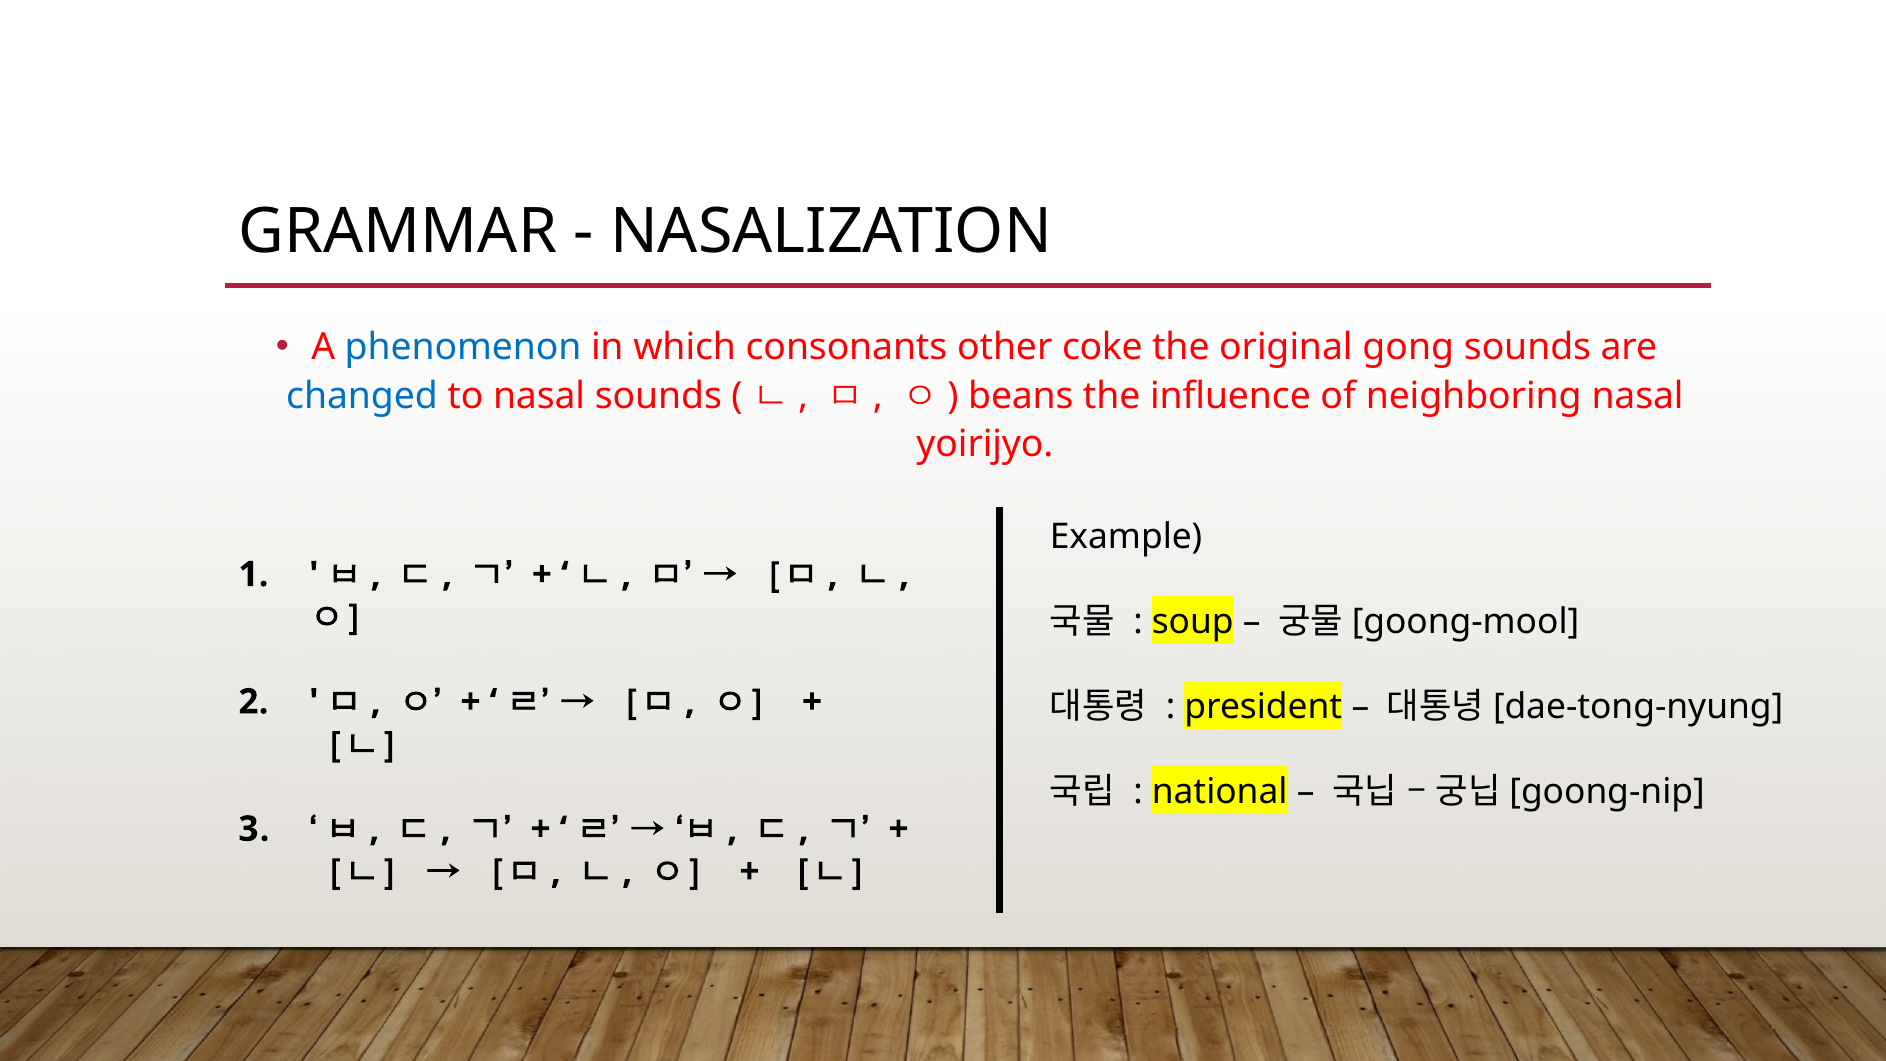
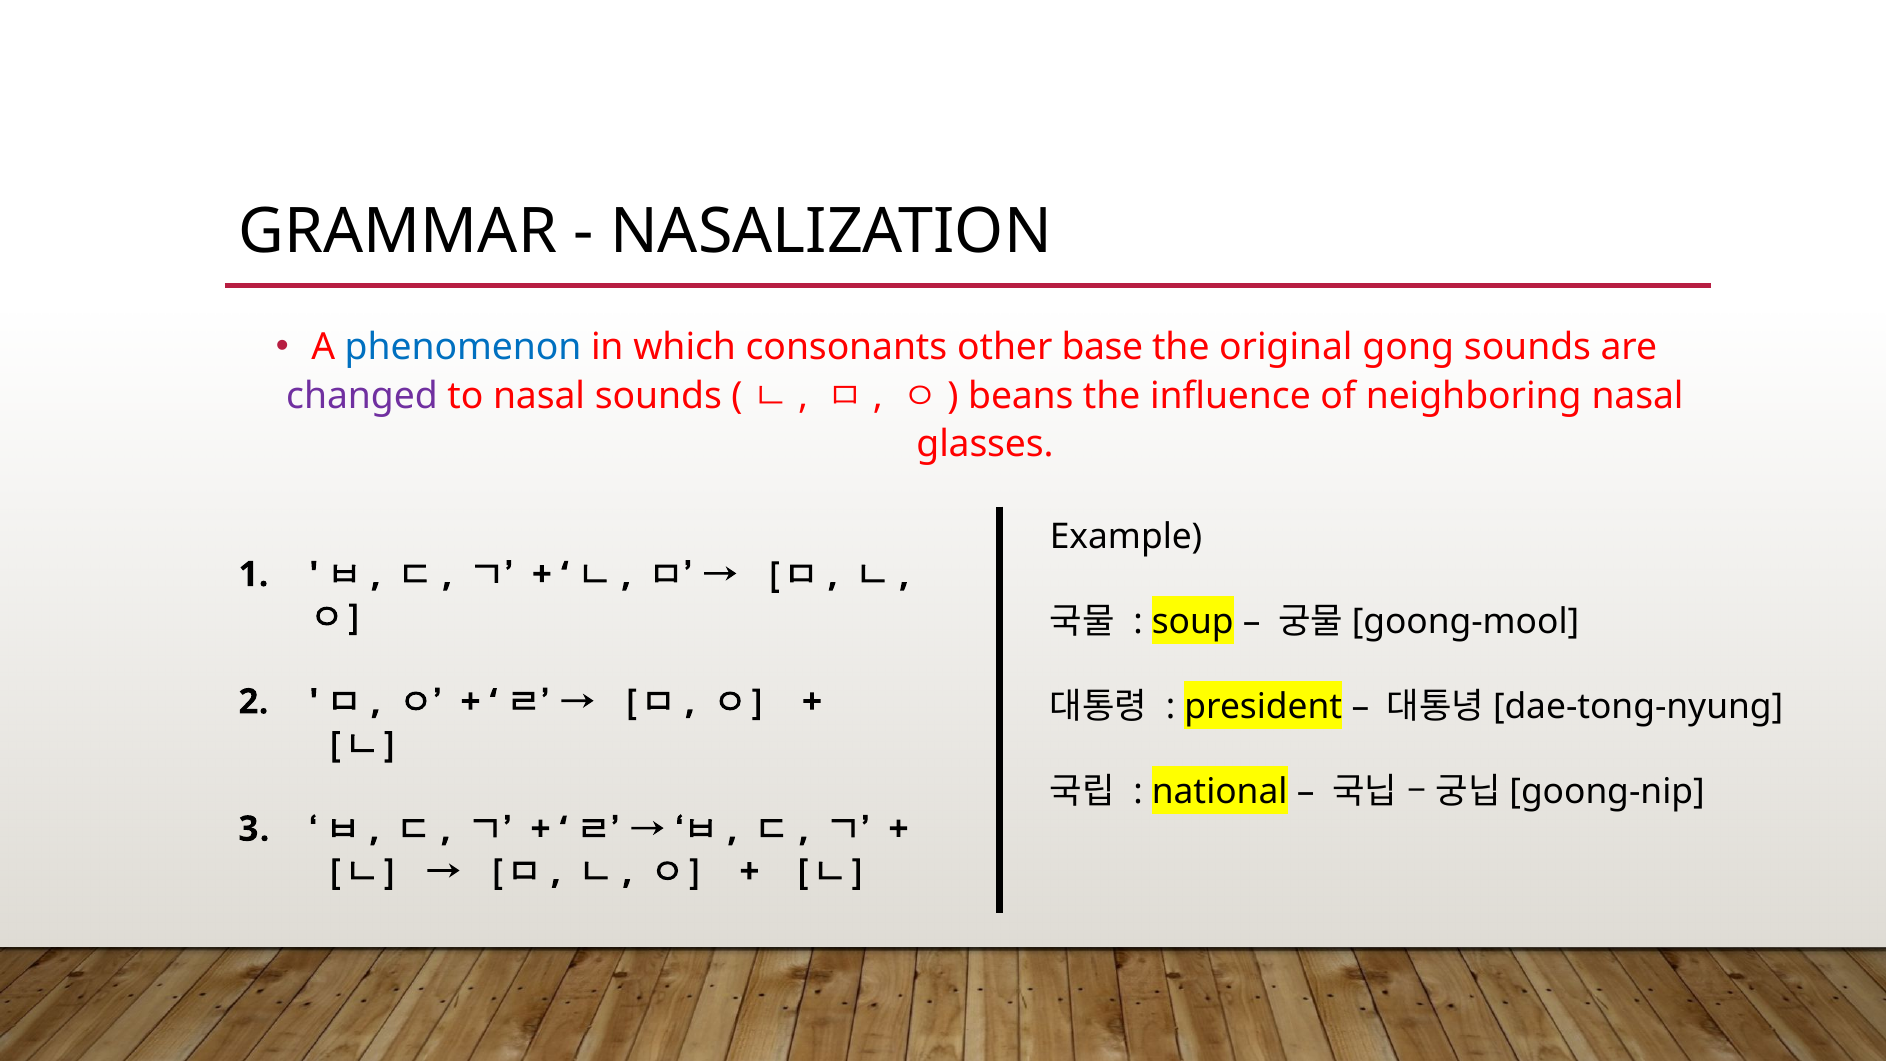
coke: coke -> base
changed colour: blue -> purple
yoirijyo: yoirijyo -> glasses
